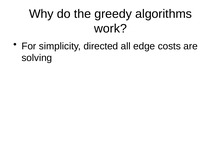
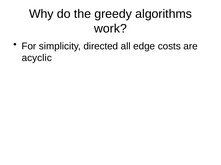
solving: solving -> acyclic
